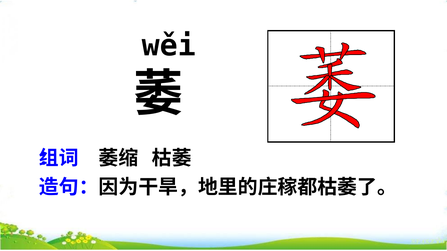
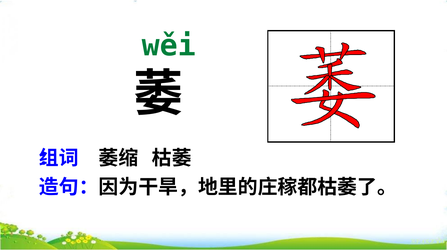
wěi colour: black -> green
